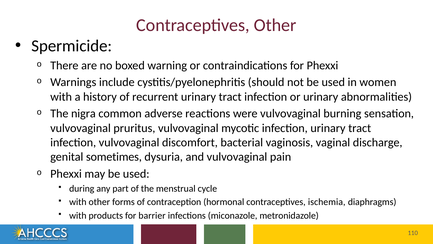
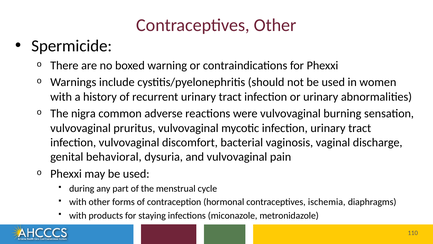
sometimes: sometimes -> behavioral
barrier: barrier -> staying
